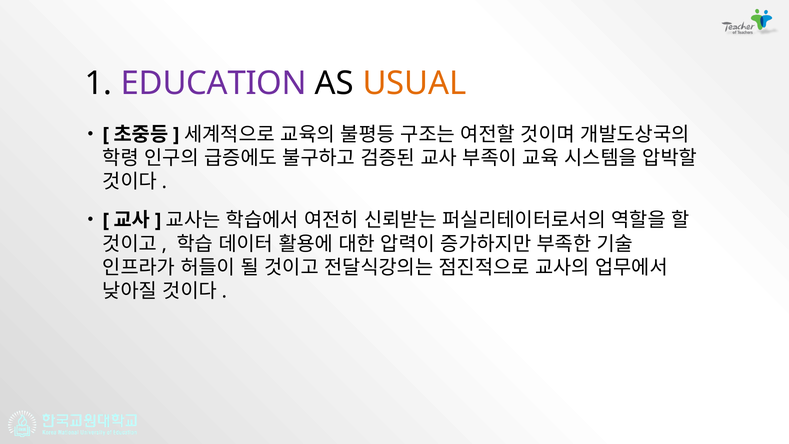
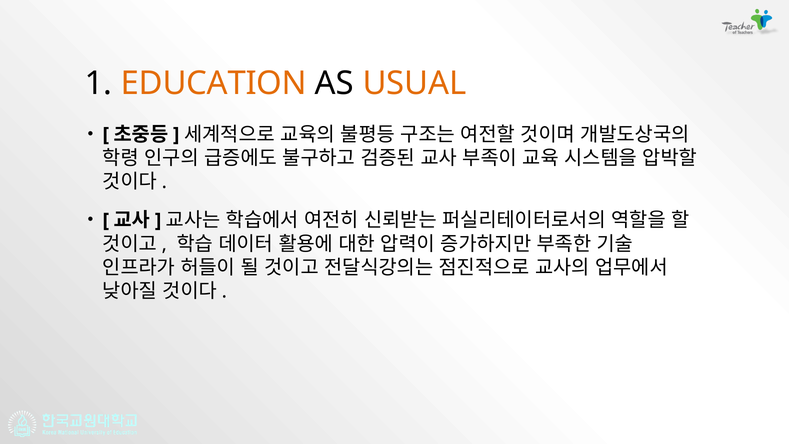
EDUCATION colour: purple -> orange
